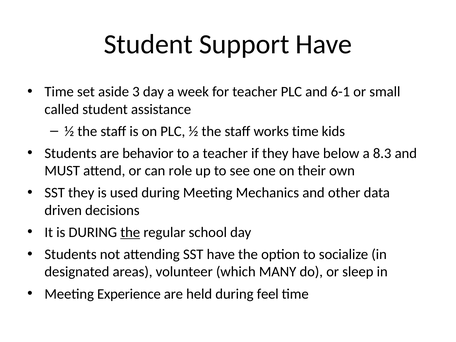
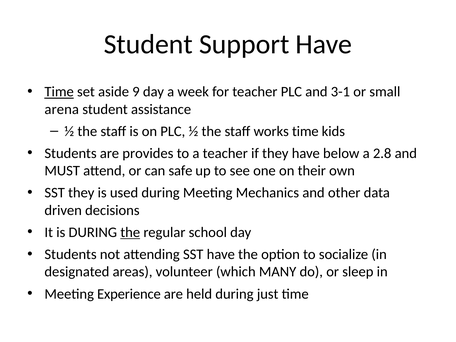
Time at (59, 92) underline: none -> present
3: 3 -> 9
6-1: 6-1 -> 3-1
called: called -> arena
behavior: behavior -> provides
8.3: 8.3 -> 2.8
role: role -> safe
feel: feel -> just
